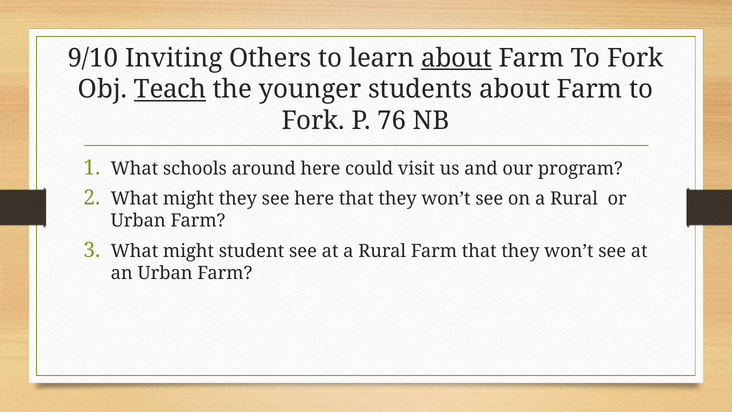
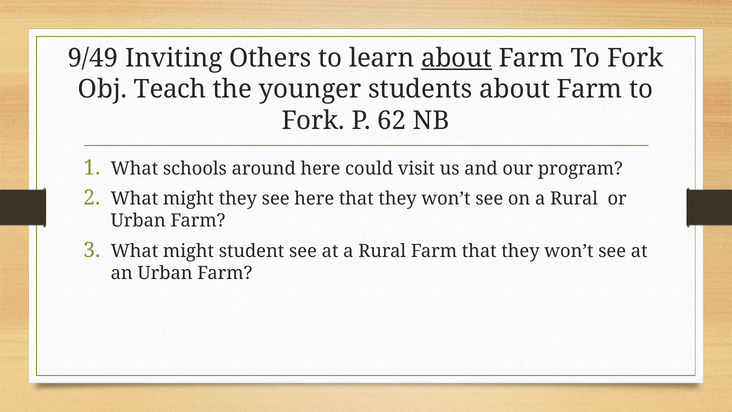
9/10: 9/10 -> 9/49
Teach underline: present -> none
76: 76 -> 62
